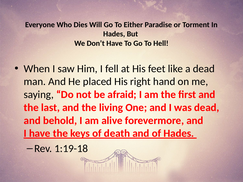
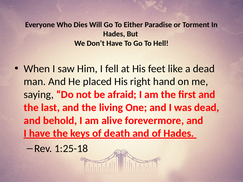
1:19-18: 1:19-18 -> 1:25-18
